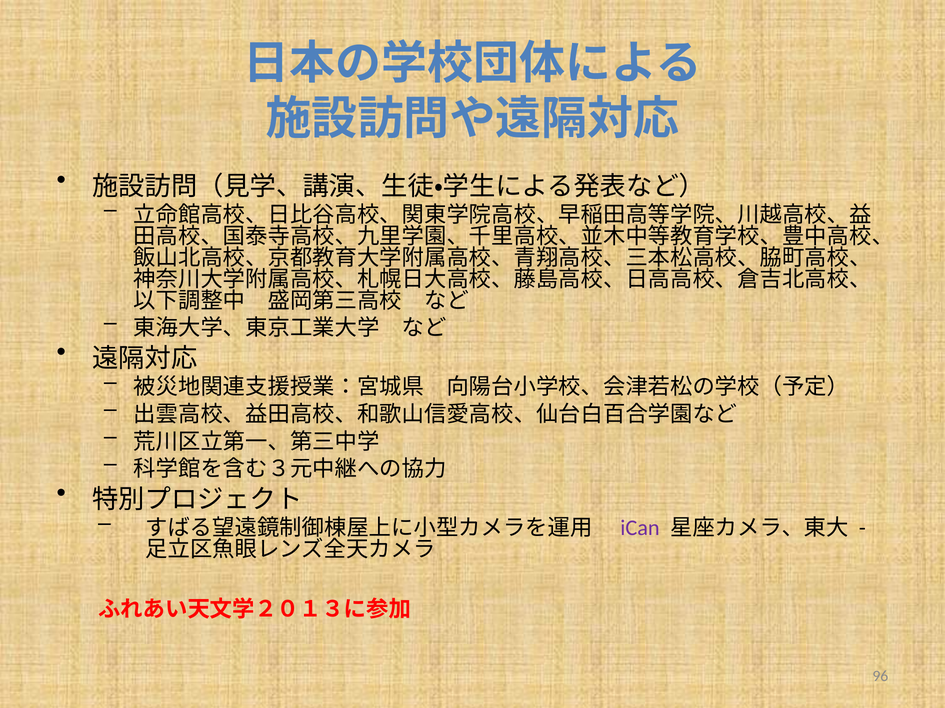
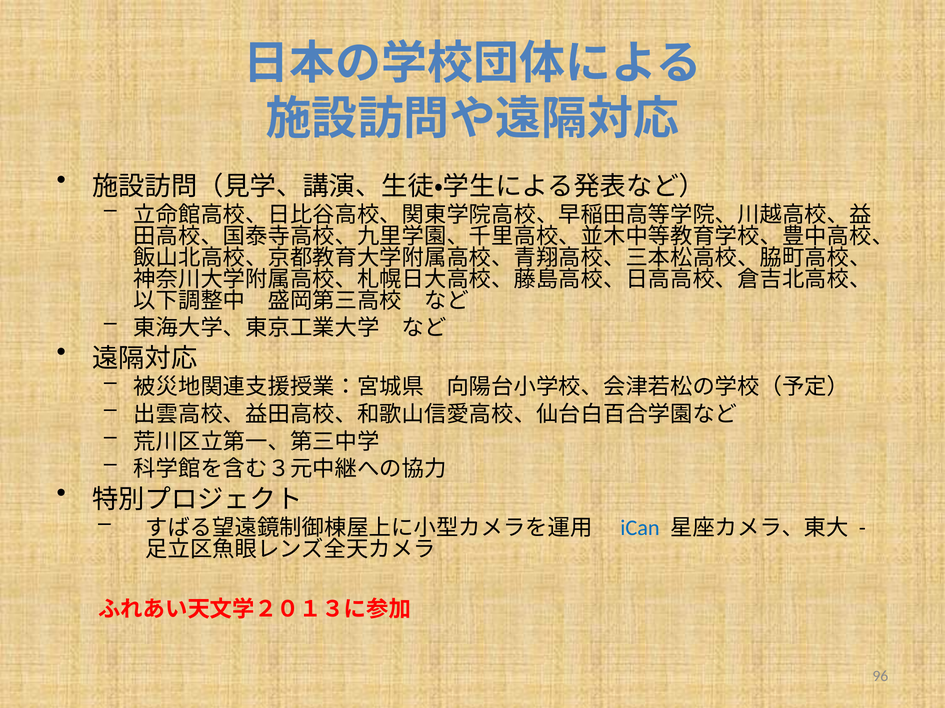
iCan colour: purple -> blue
